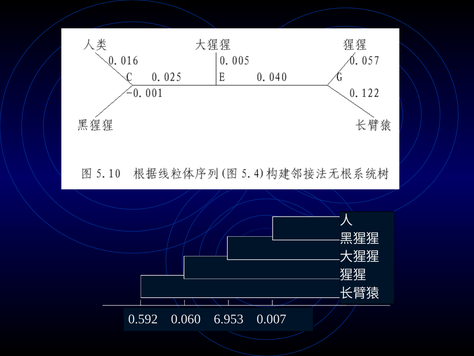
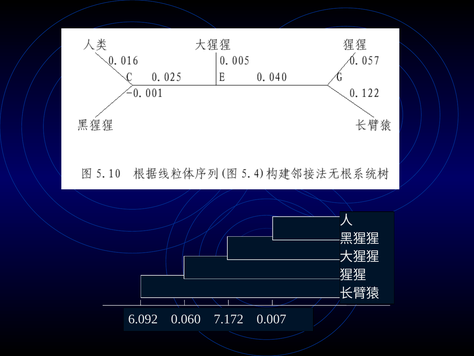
0.592: 0.592 -> 6.092
6.953: 6.953 -> 7.172
